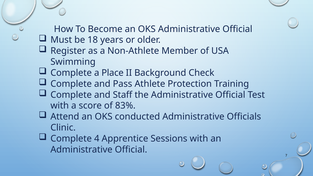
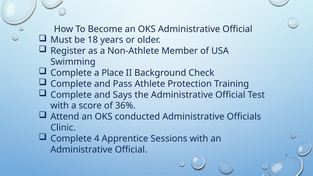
Staff: Staff -> Says
83%: 83% -> 36%
